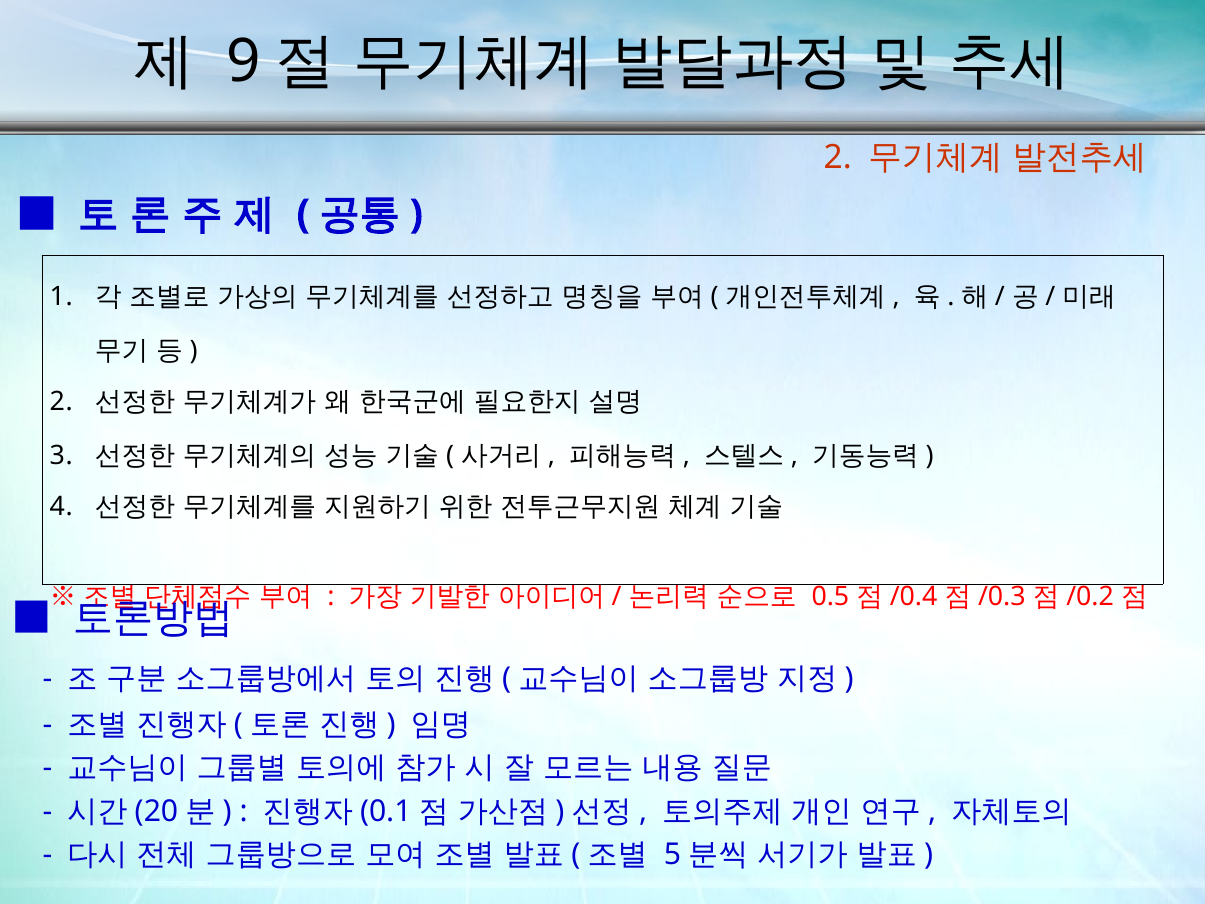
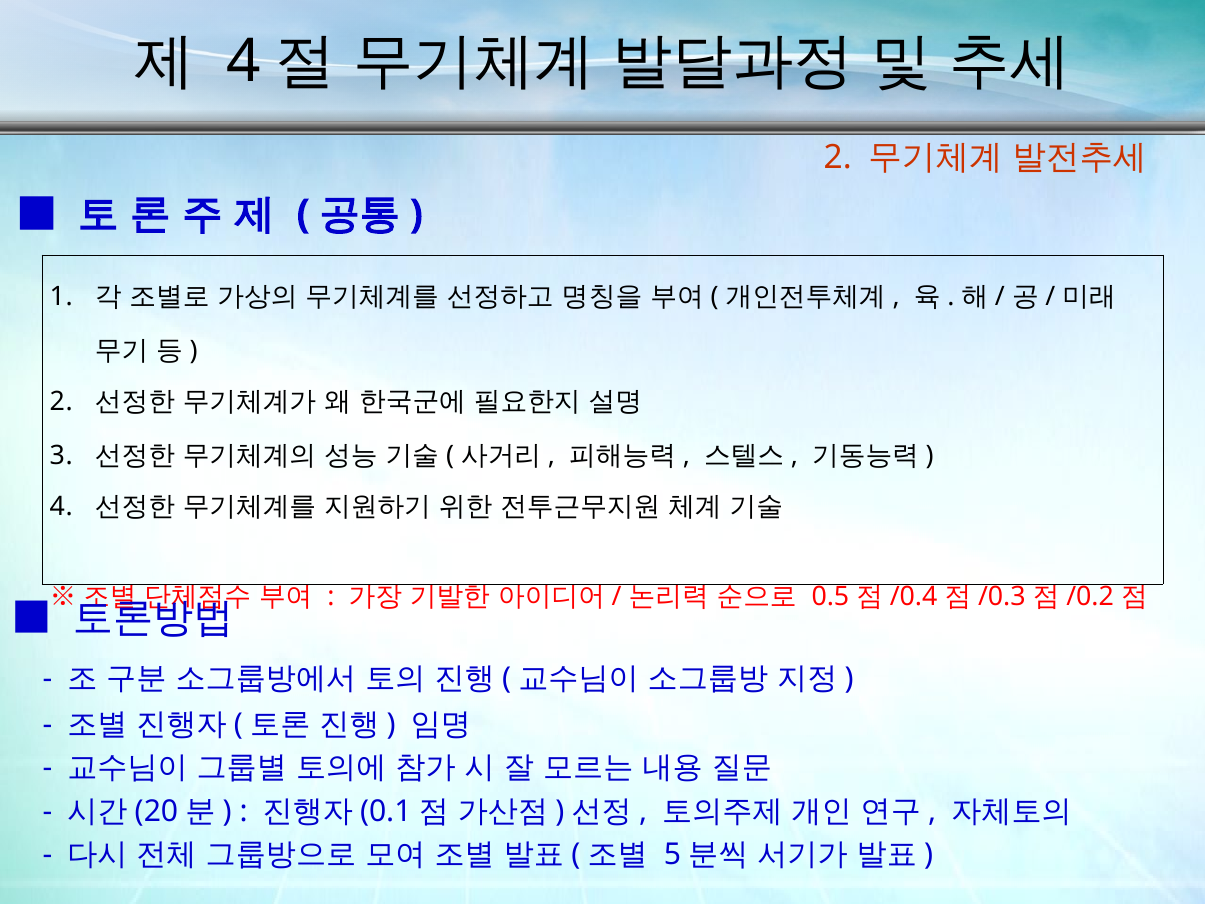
9 at (244, 62): 9 -> 4
